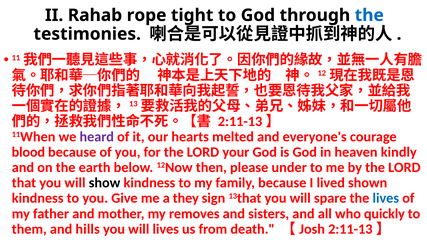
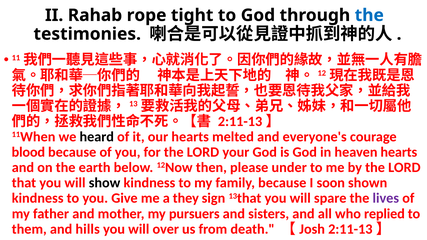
heard colour: purple -> black
heaven kindly: kindly -> hearts
lived: lived -> soon
lives at (386, 198) colour: blue -> purple
removes: removes -> pursuers
quickly: quickly -> replied
will lives: lives -> over
